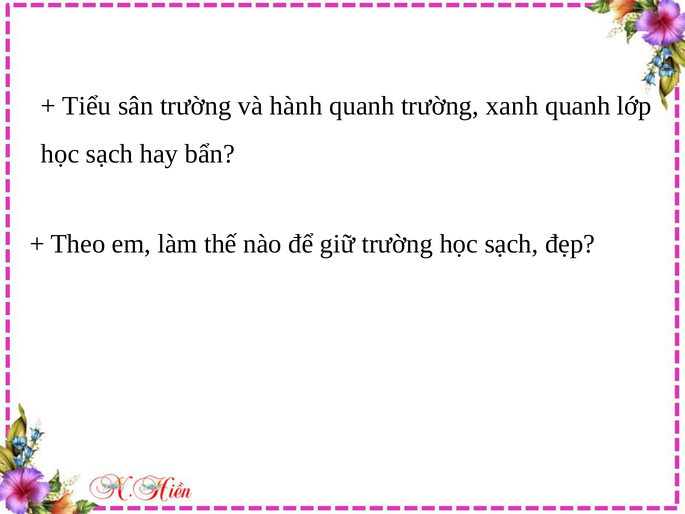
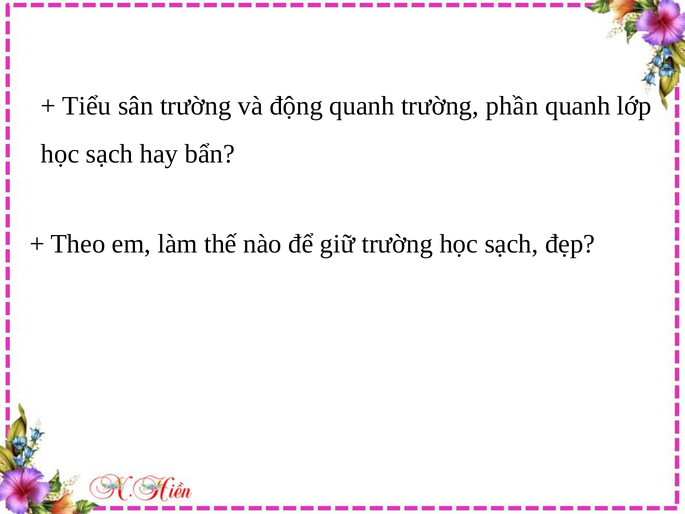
hành: hành -> động
xanh: xanh -> phần
